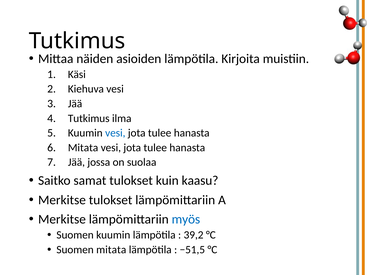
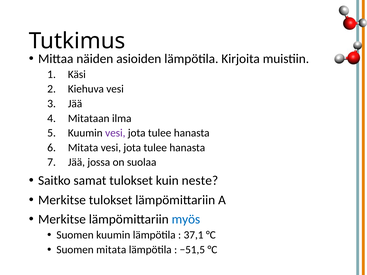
Tutkimus at (89, 118): Tutkimus -> Mitataan
vesi at (115, 133) colour: blue -> purple
kaasu: kaasu -> neste
39,2: 39,2 -> 37,1
